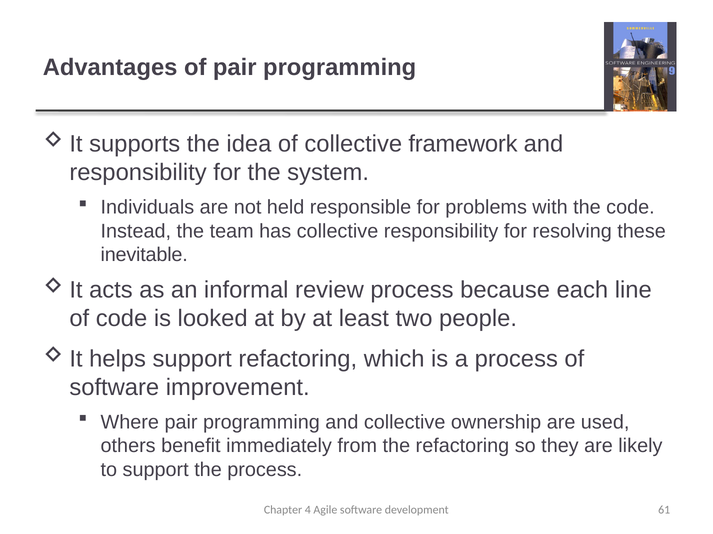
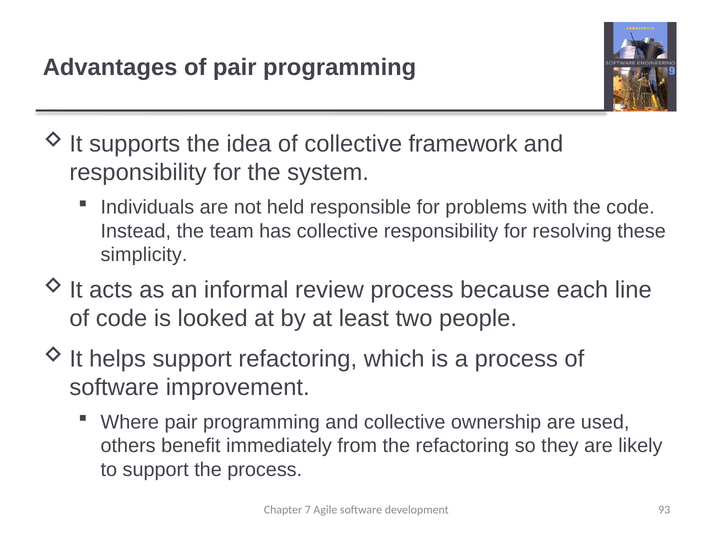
inevitable: inevitable -> simplicity
4: 4 -> 7
61: 61 -> 93
